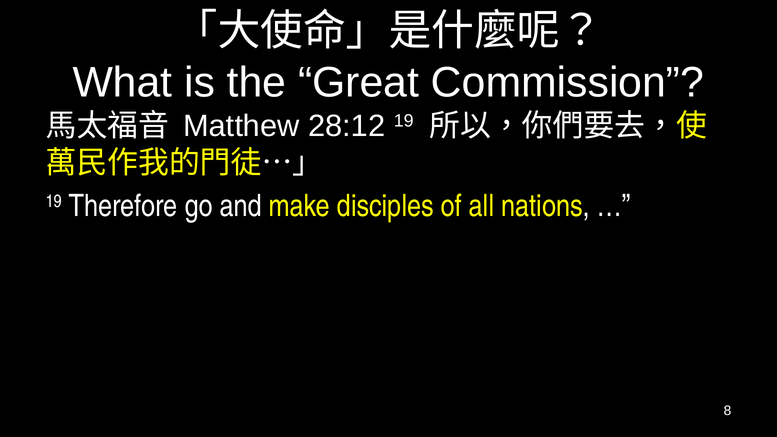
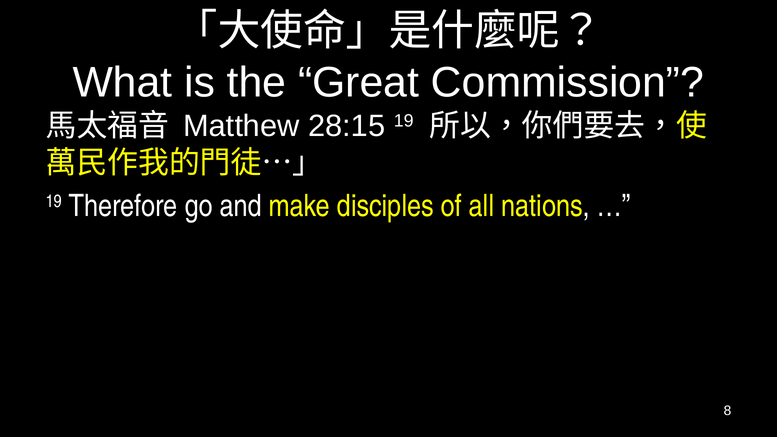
28:12: 28:12 -> 28:15
